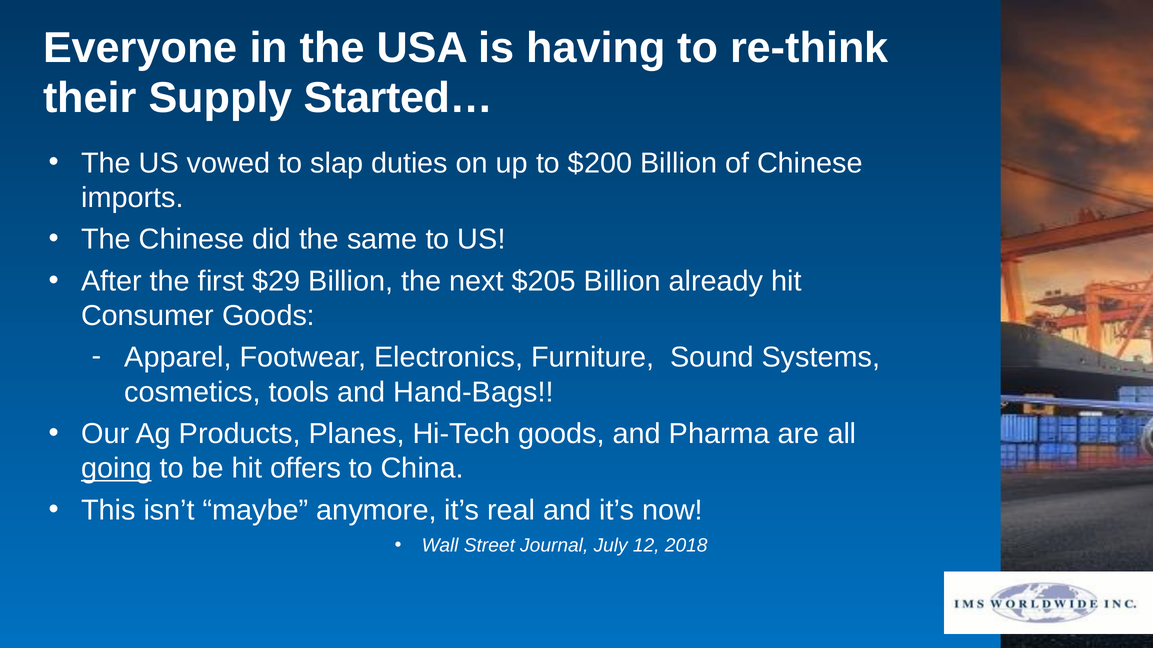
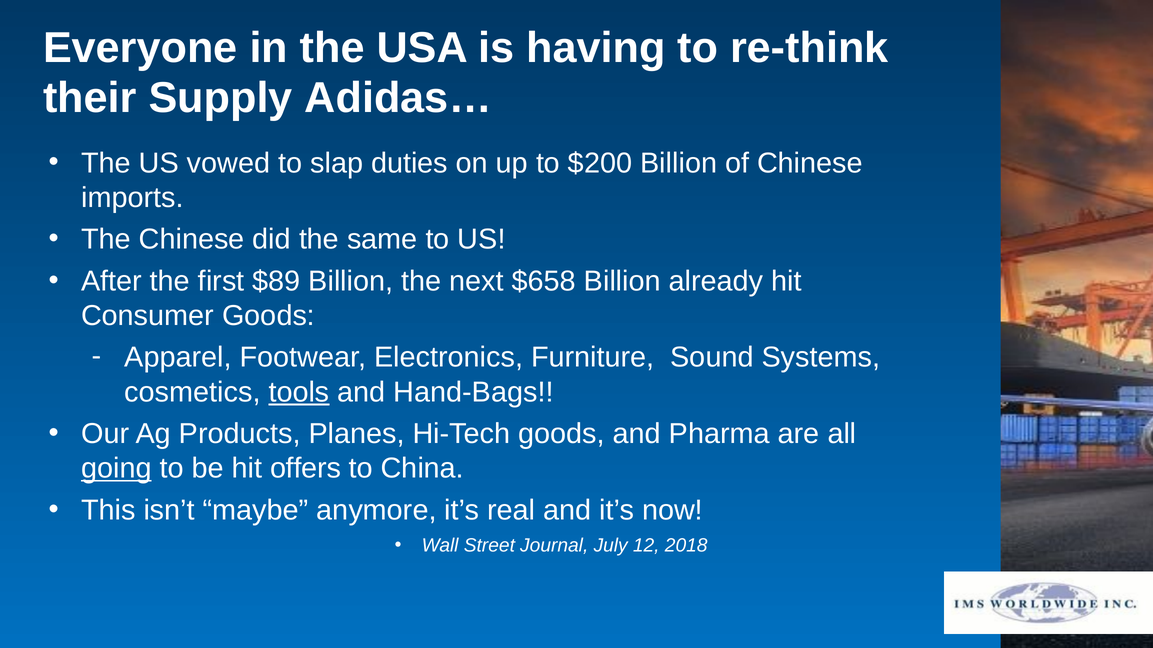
Started…: Started… -> Adidas…
$29: $29 -> $89
$205: $205 -> $658
tools underline: none -> present
